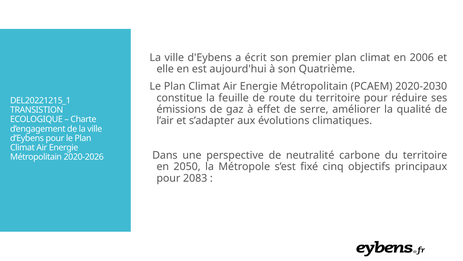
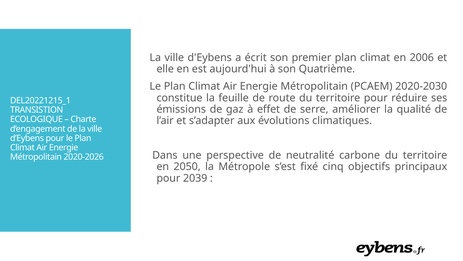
2083: 2083 -> 2039
